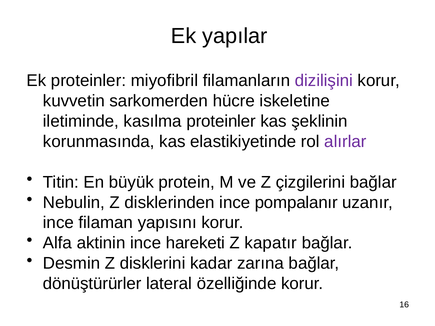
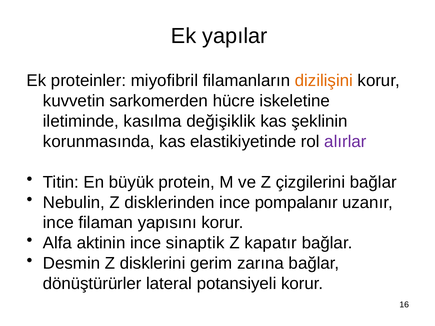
dizilişini colour: purple -> orange
kasılma proteinler: proteinler -> değişiklik
hareketi: hareketi -> sinaptik
kadar: kadar -> gerim
özelliğinde: özelliğinde -> potansiyeli
